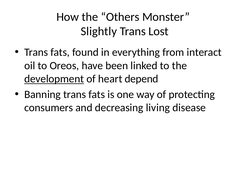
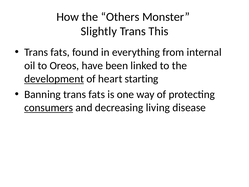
Lost: Lost -> This
interact: interact -> internal
depend: depend -> starting
consumers underline: none -> present
